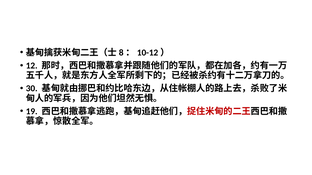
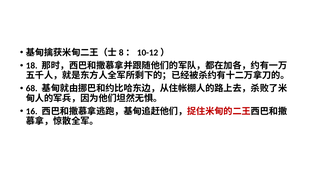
12: 12 -> 18
30: 30 -> 68
19: 19 -> 16
